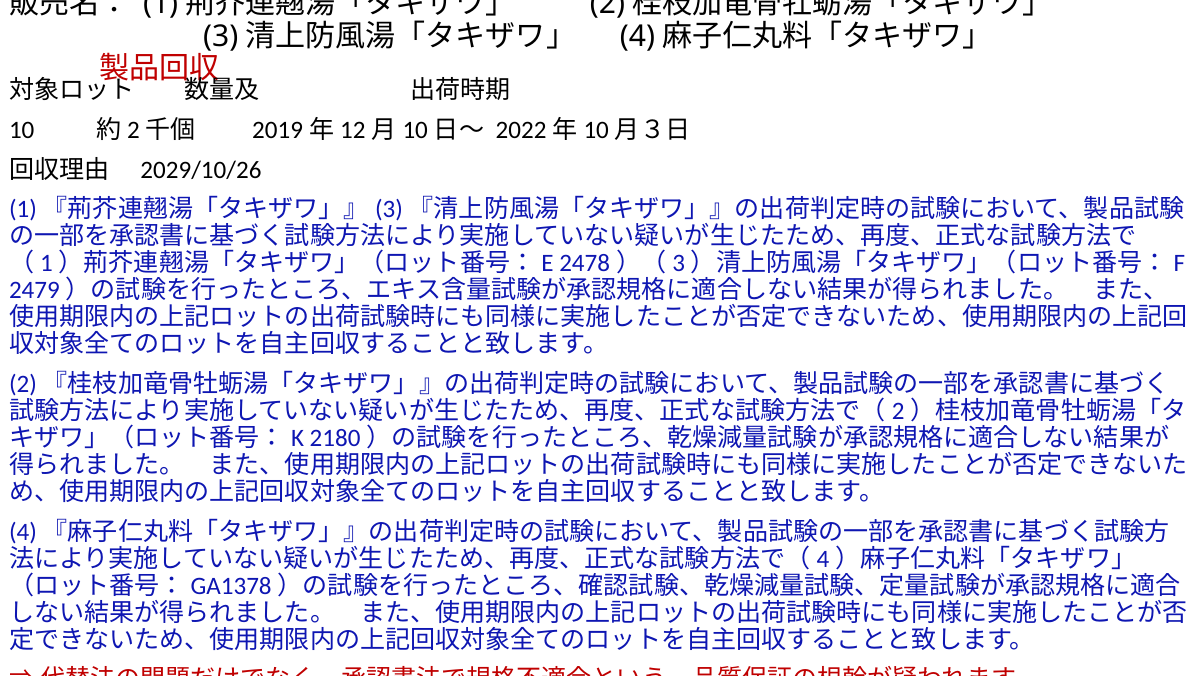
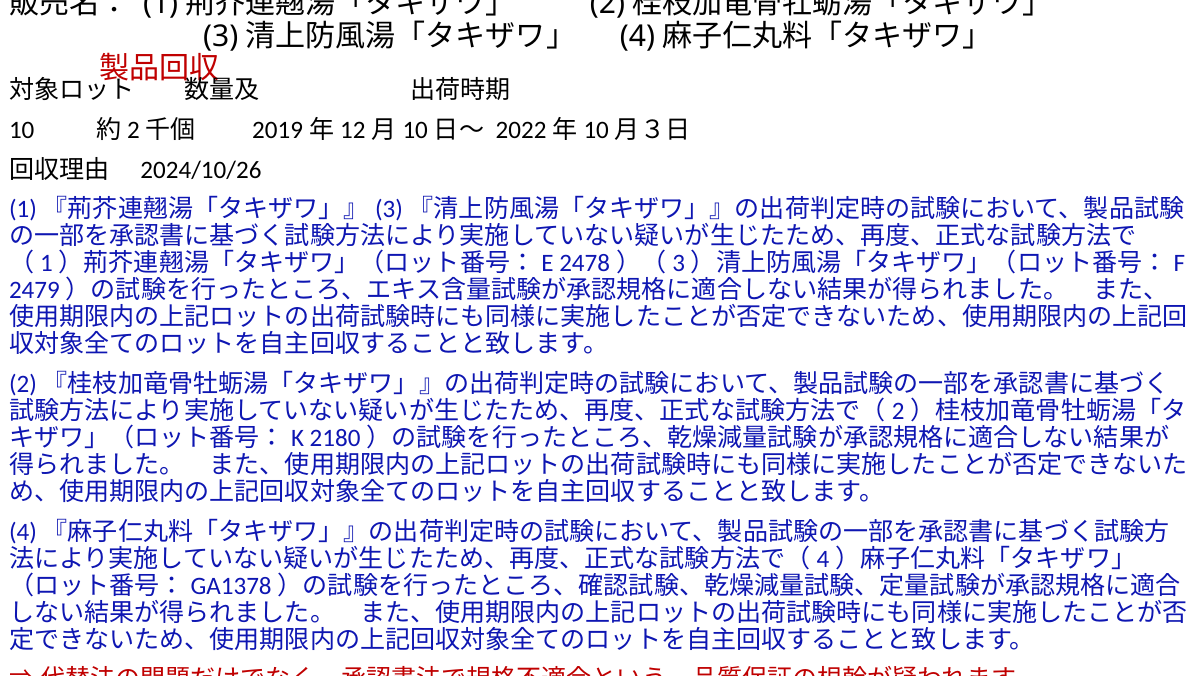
2029/10/26: 2029/10/26 -> 2024/10/26
